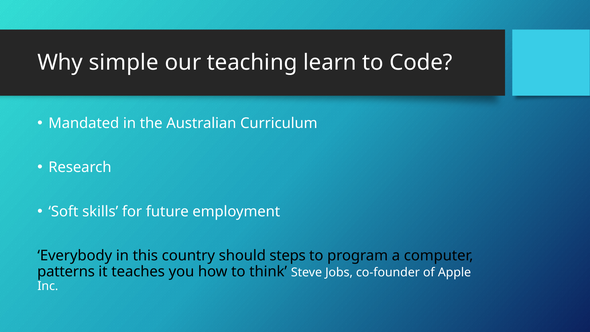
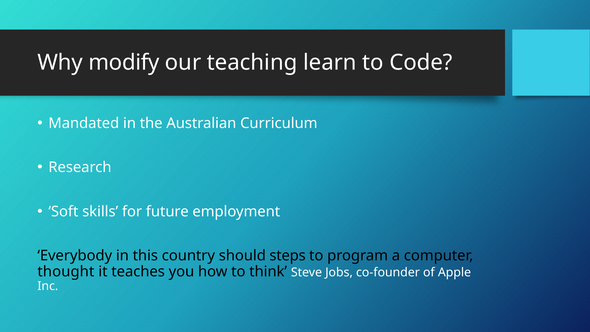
simple: simple -> modify
patterns: patterns -> thought
